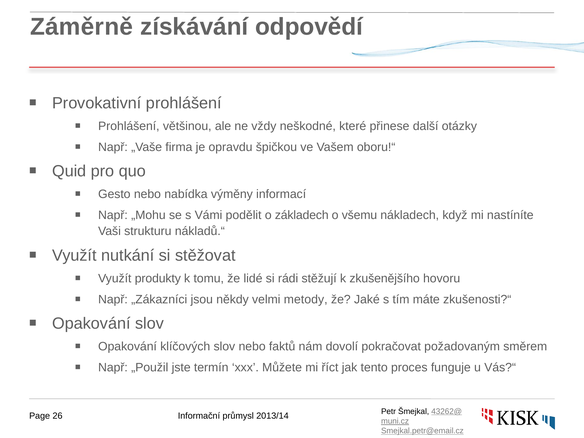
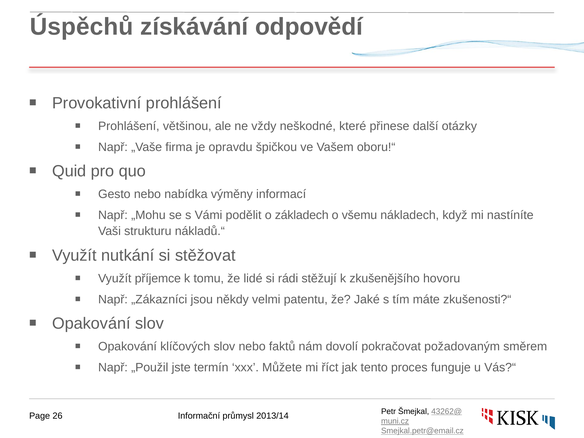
Záměrně: Záměrně -> Úspěchů
produkty: produkty -> příjemce
metody: metody -> patentu
